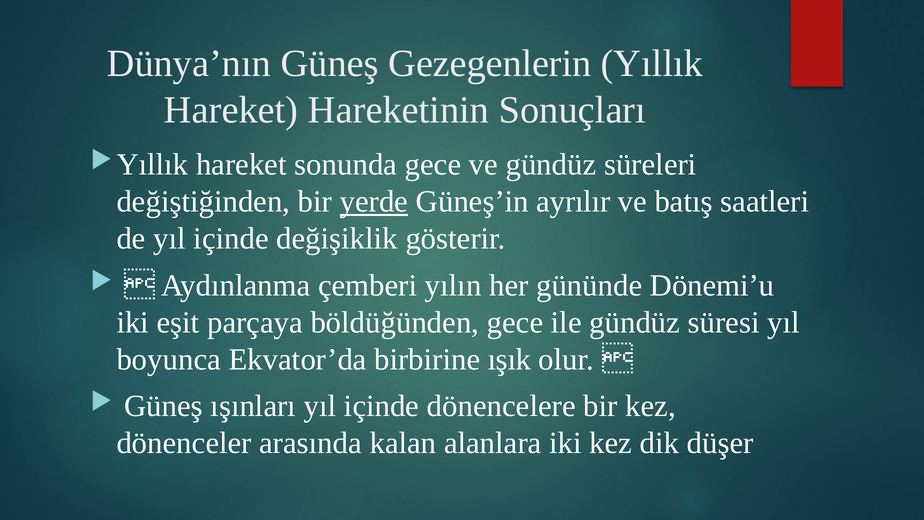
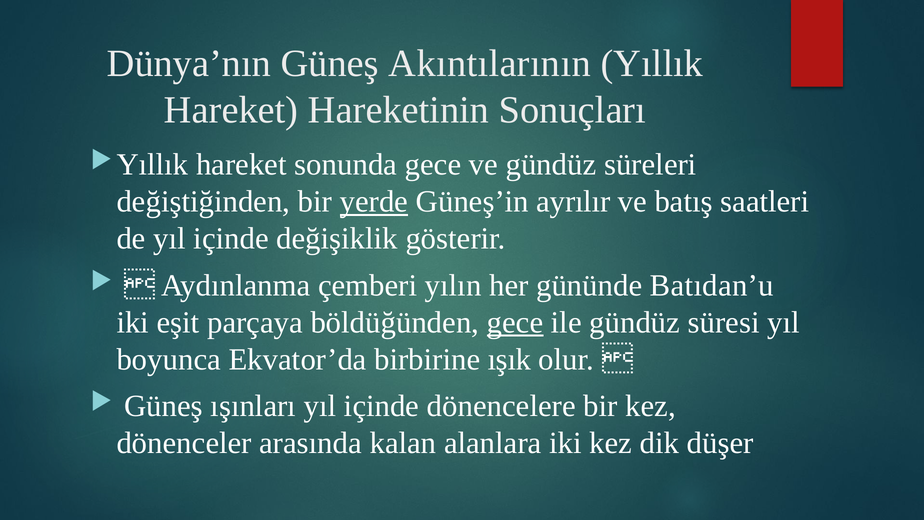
Gezegenlerin: Gezegenlerin -> Akıntılarının
Dönemi’u: Dönemi’u -> Batıdan’u
gece at (515, 322) underline: none -> present
